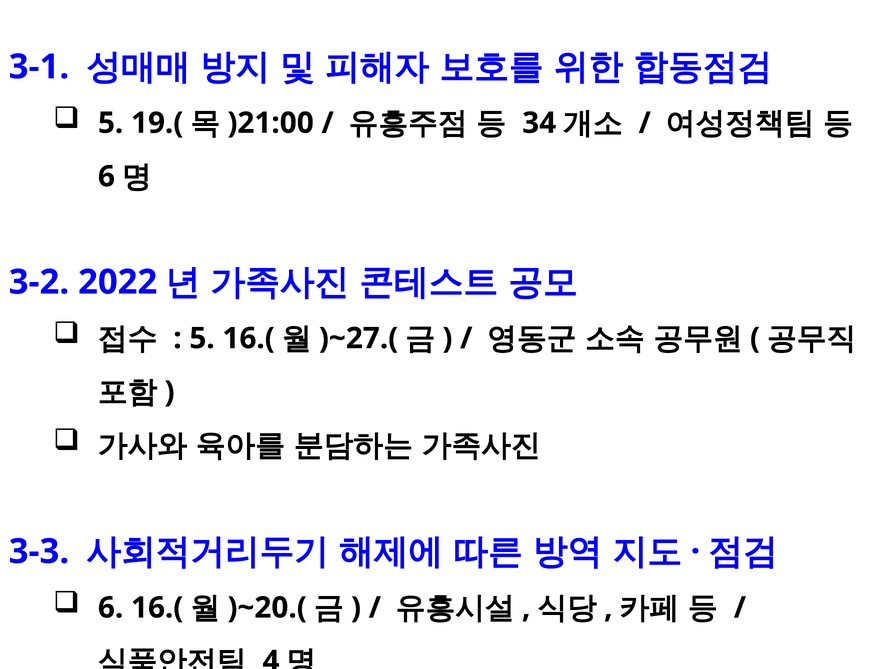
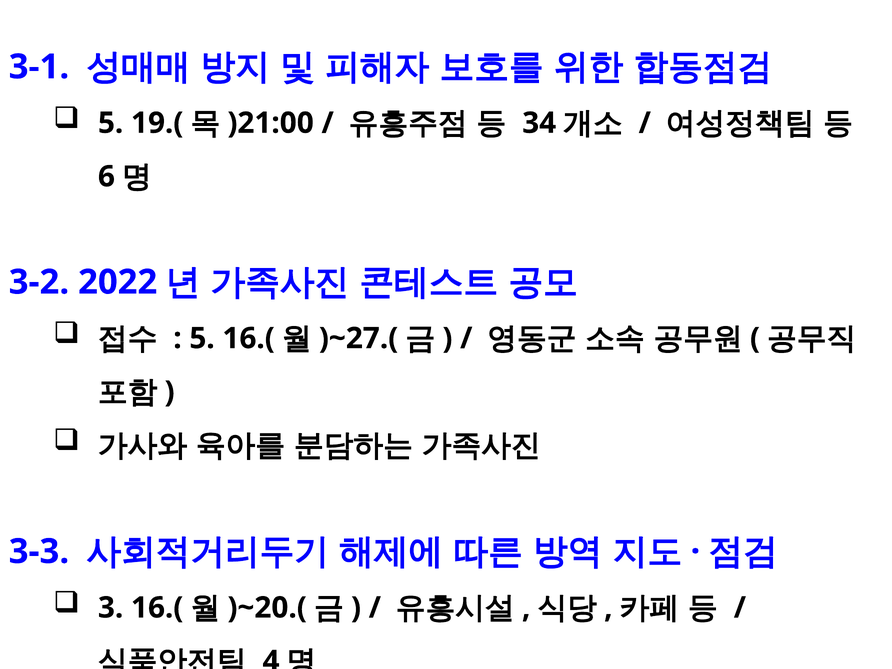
6 at (111, 608): 6 -> 3
